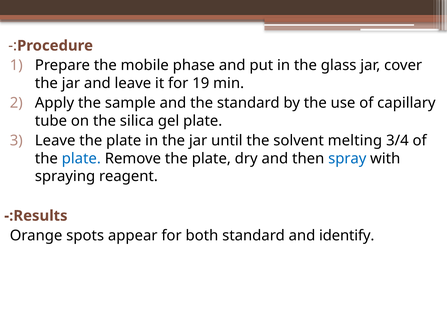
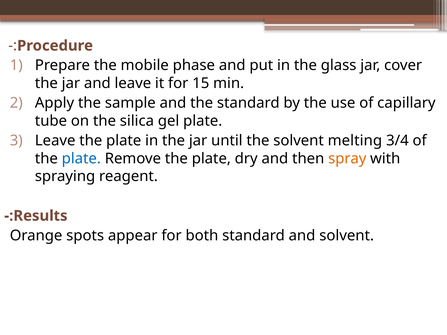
19: 19 -> 15
spray colour: blue -> orange
and identify: identify -> solvent
